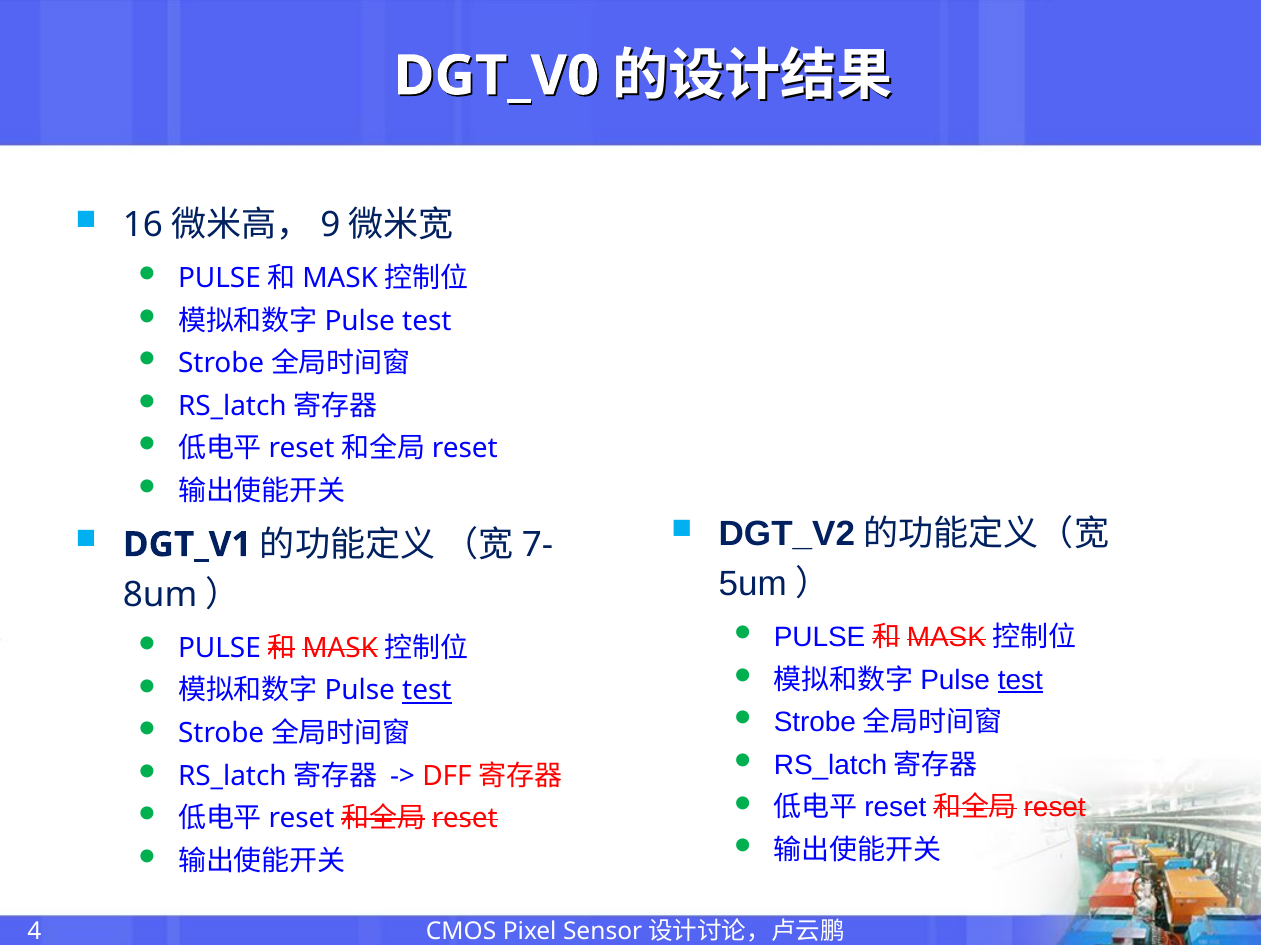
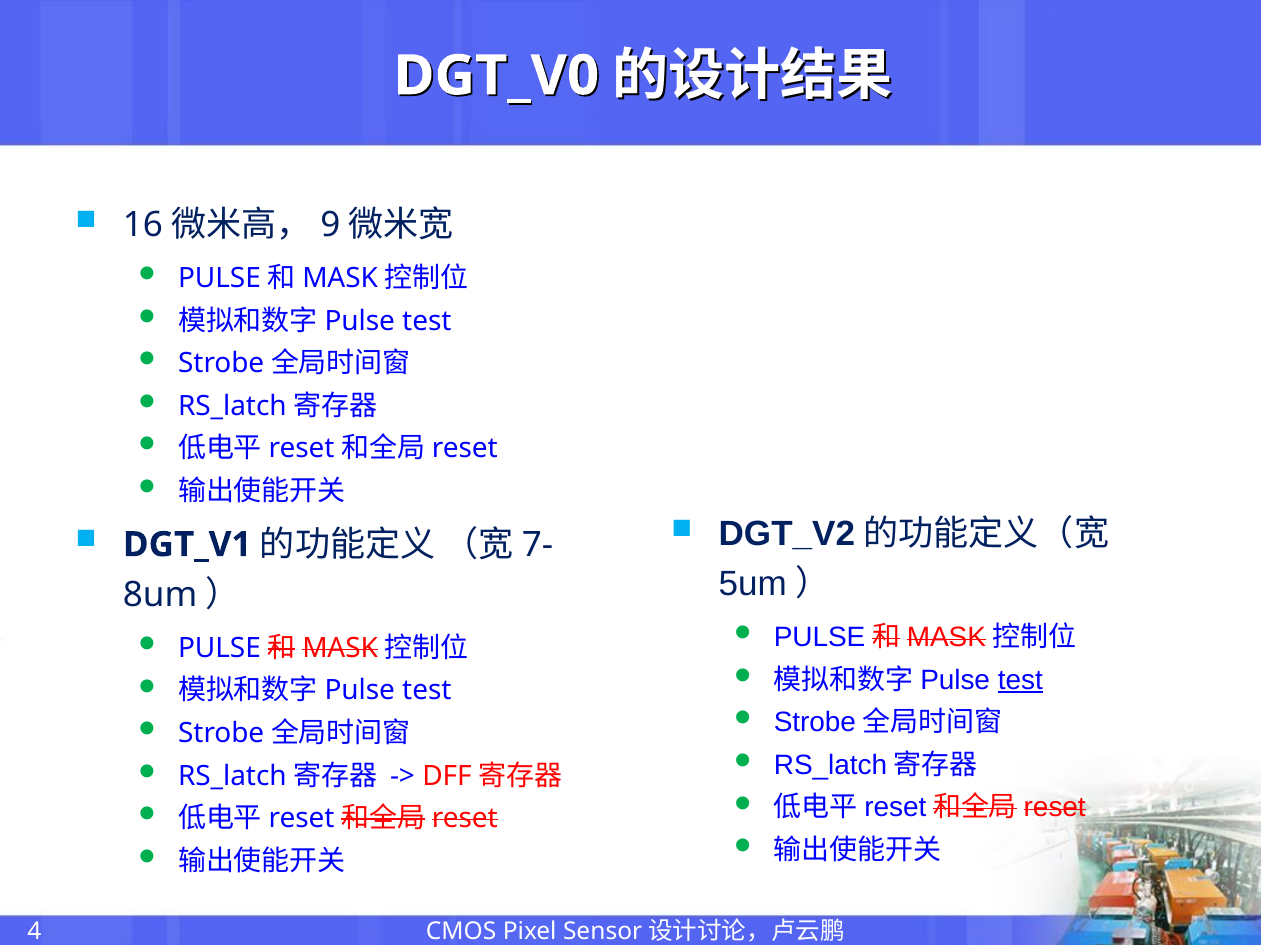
test at (427, 691) underline: present -> none
